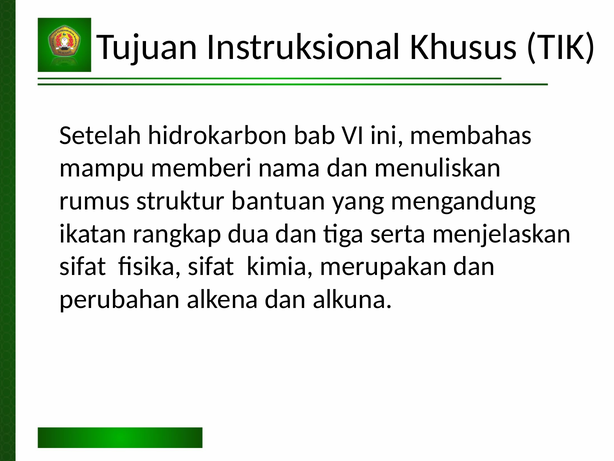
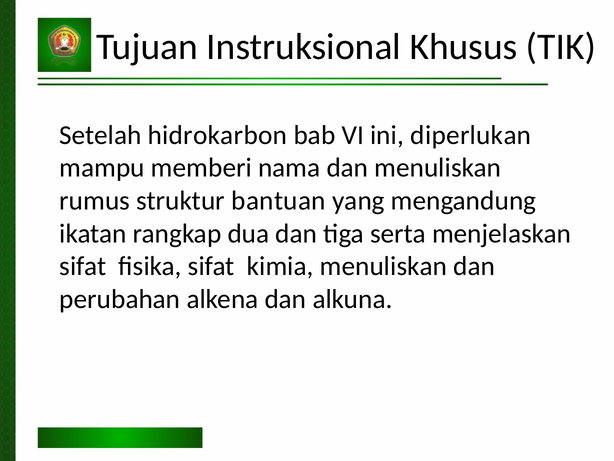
membahas: membahas -> diperlukan
kimia merupakan: merupakan -> menuliskan
